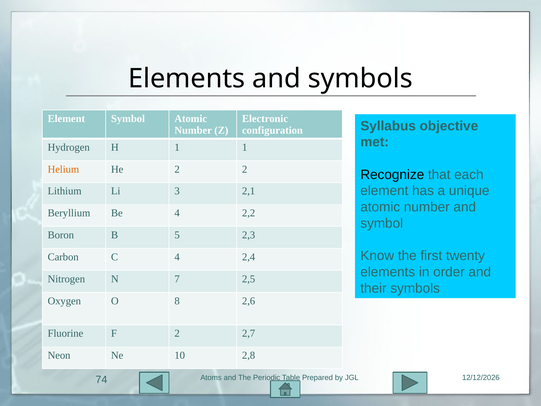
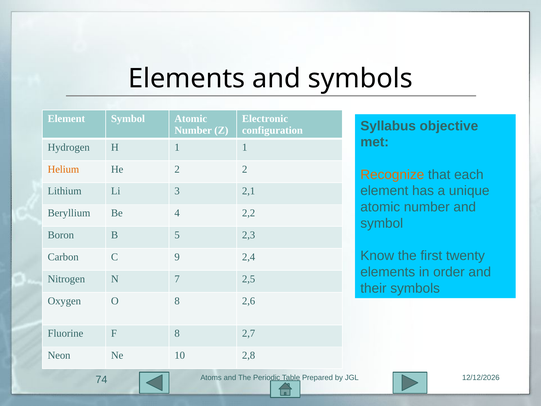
Recognize colour: black -> orange
C 4: 4 -> 9
F 2: 2 -> 8
